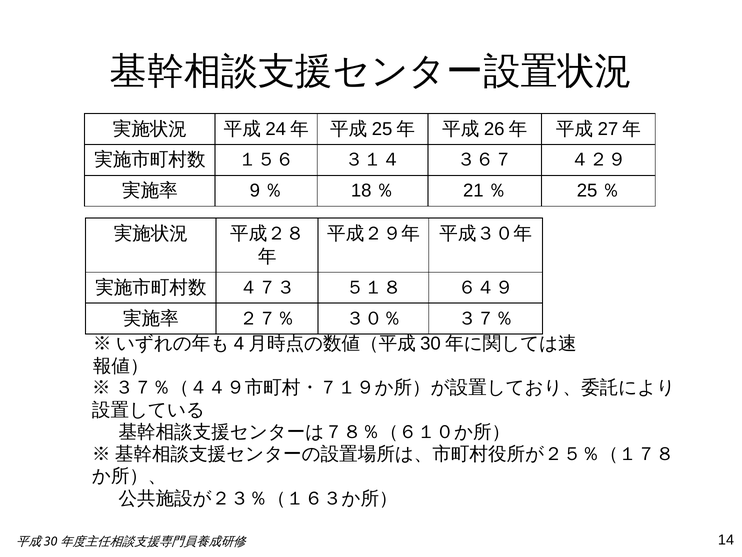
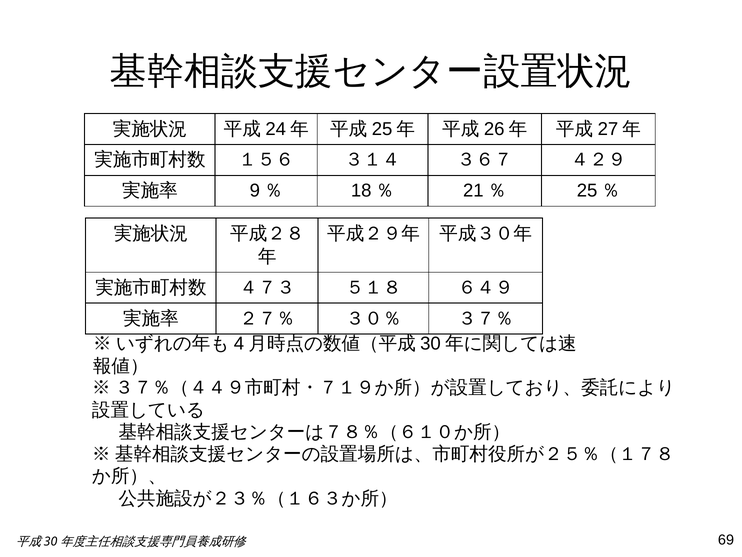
14: 14 -> 69
